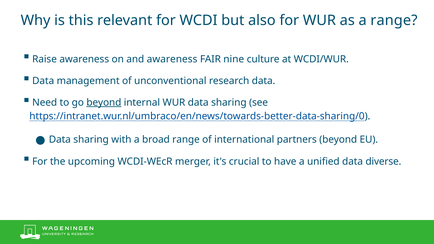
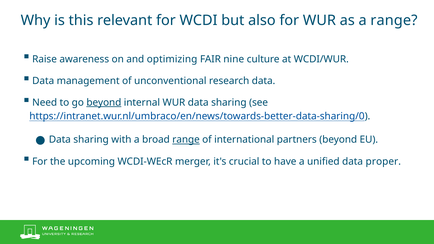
and awareness: awareness -> optimizing
range at (186, 140) underline: none -> present
diverse: diverse -> proper
